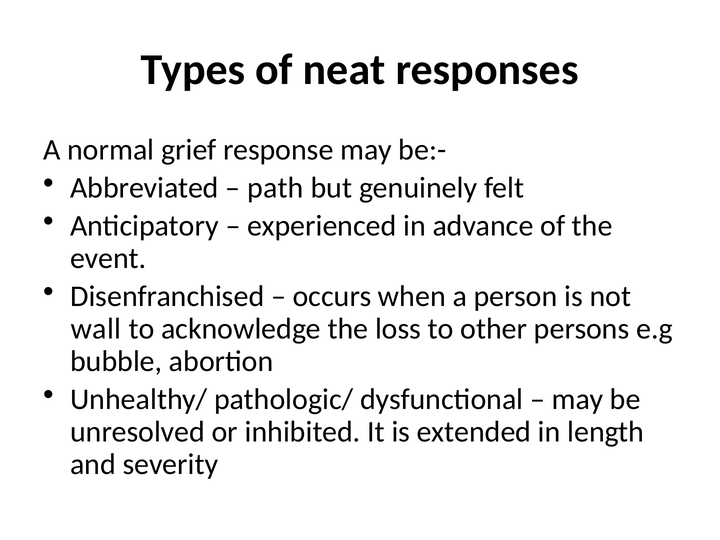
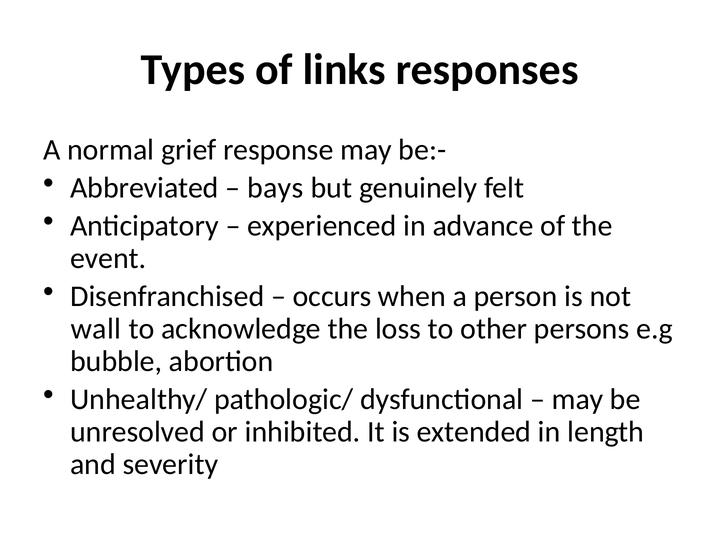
neat: neat -> links
path: path -> bays
